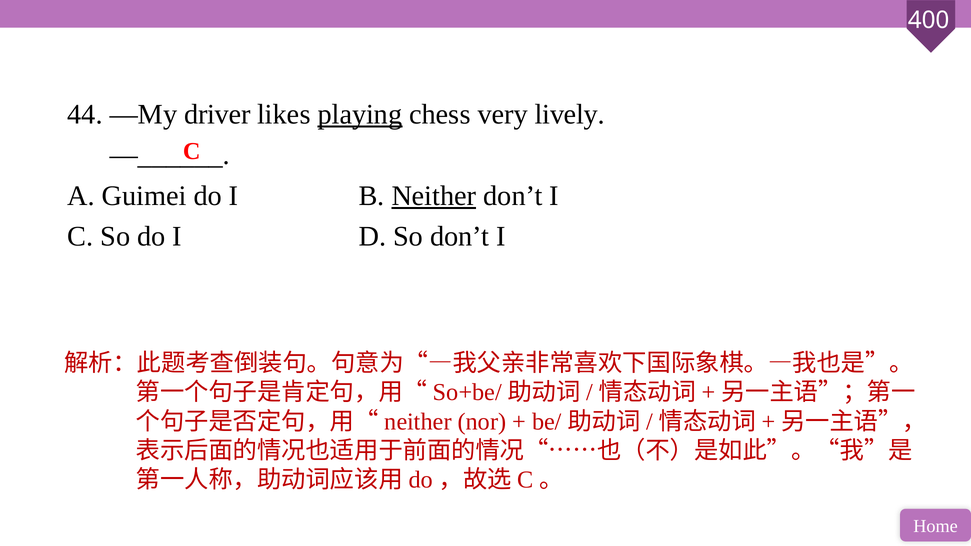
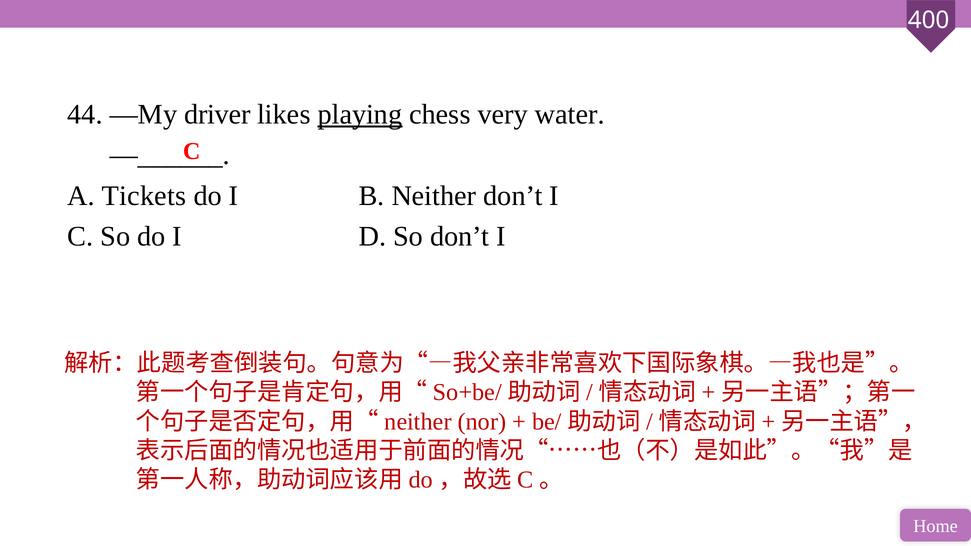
lively: lively -> water
Guimei: Guimei -> Tickets
Neither underline: present -> none
